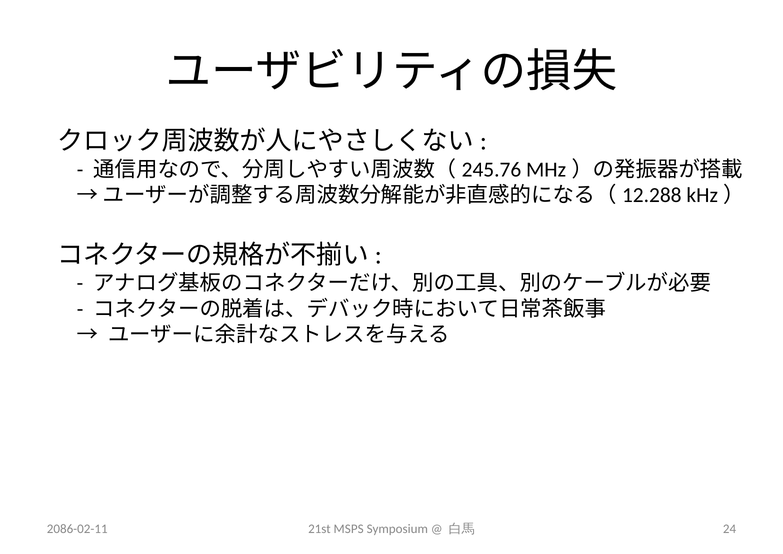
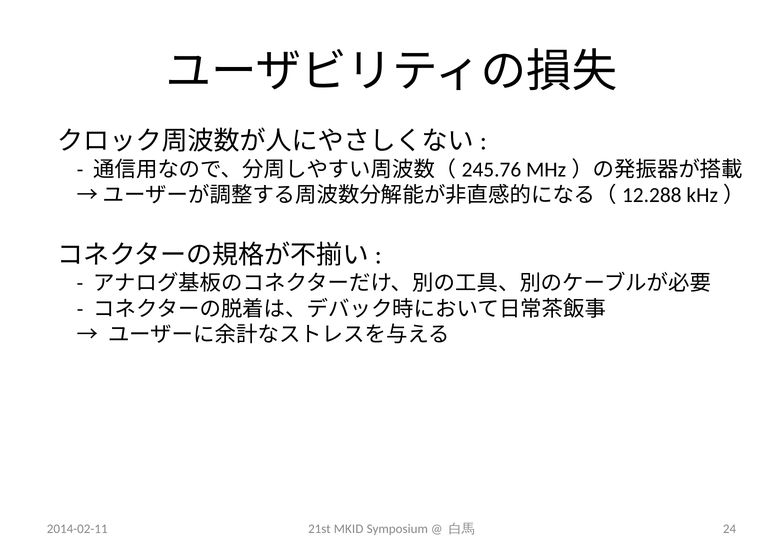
2086-02-11: 2086-02-11 -> 2014-02-11
MSPS: MSPS -> MKID
